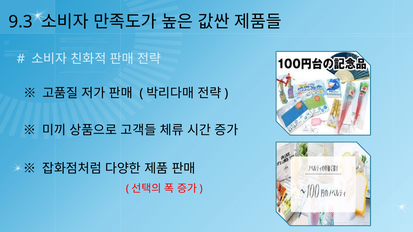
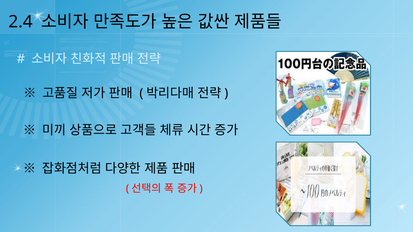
9.3: 9.3 -> 2.4
